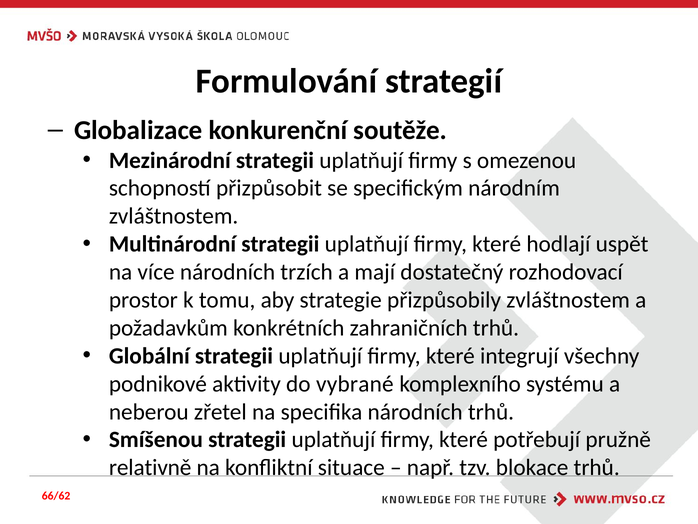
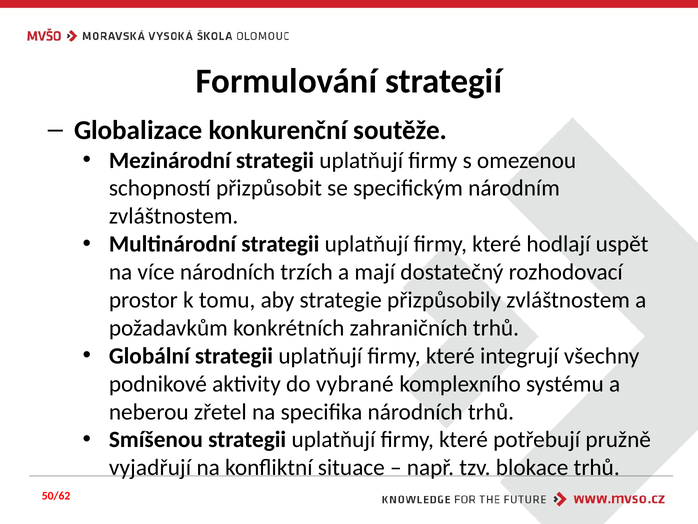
relativně: relativně -> vyjadřují
66/62: 66/62 -> 50/62
